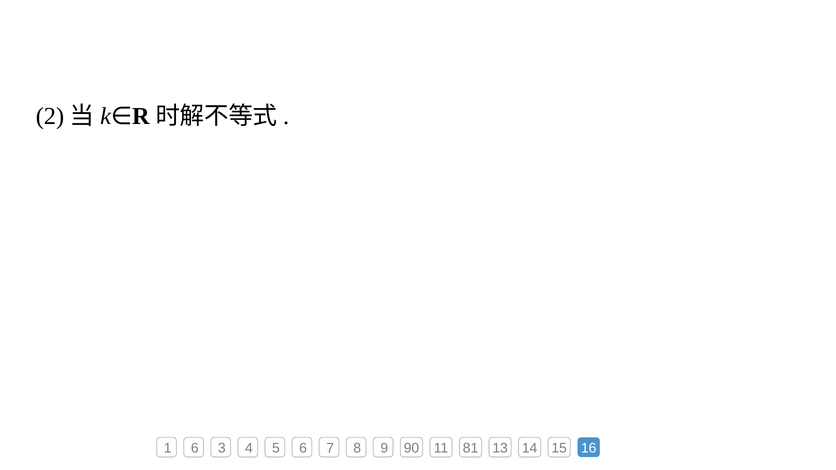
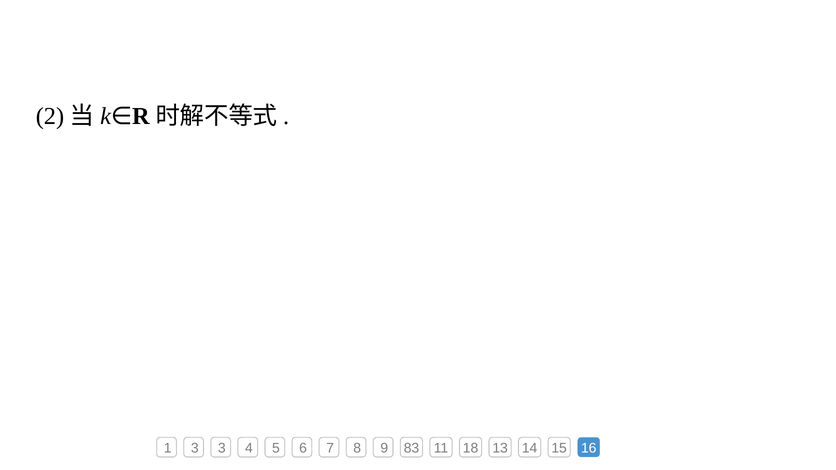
1 6: 6 -> 3
90: 90 -> 83
81: 81 -> 18
